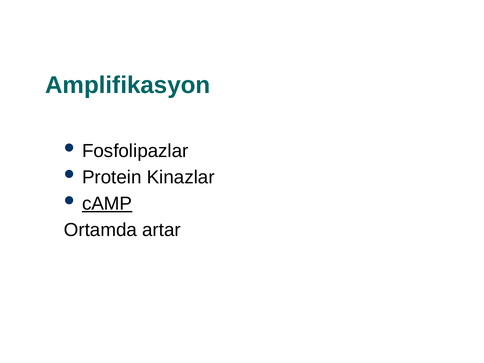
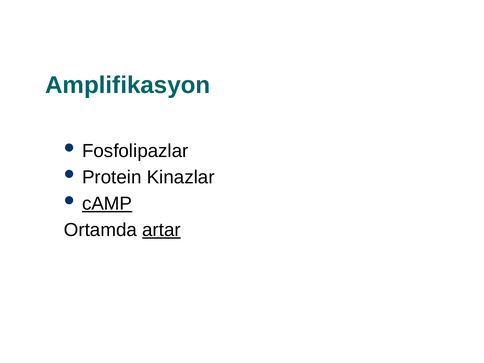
artar underline: none -> present
